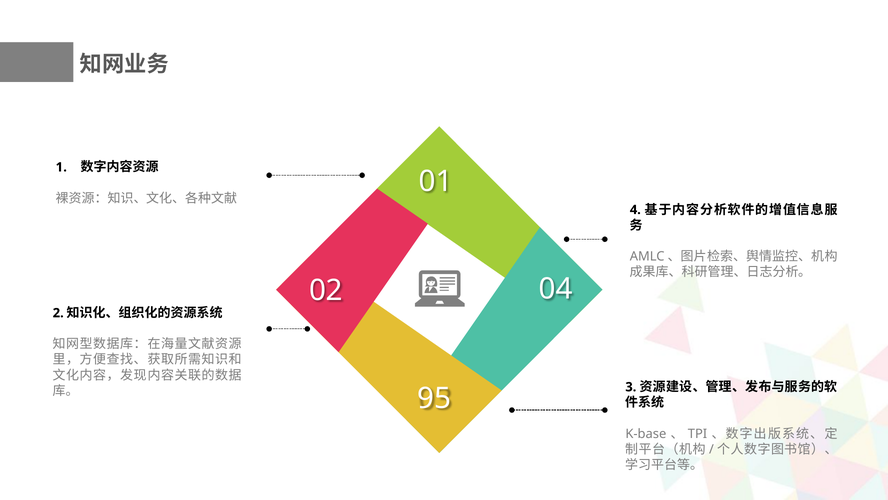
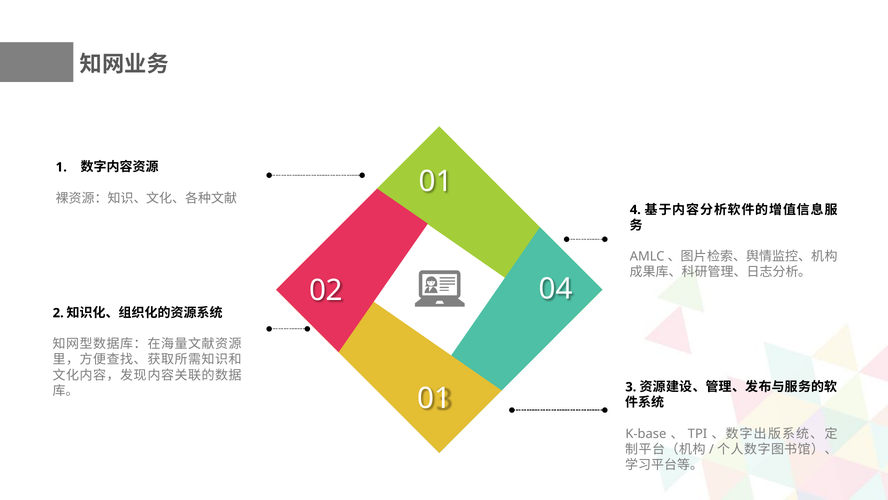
95 at (434, 398): 95 -> 01
